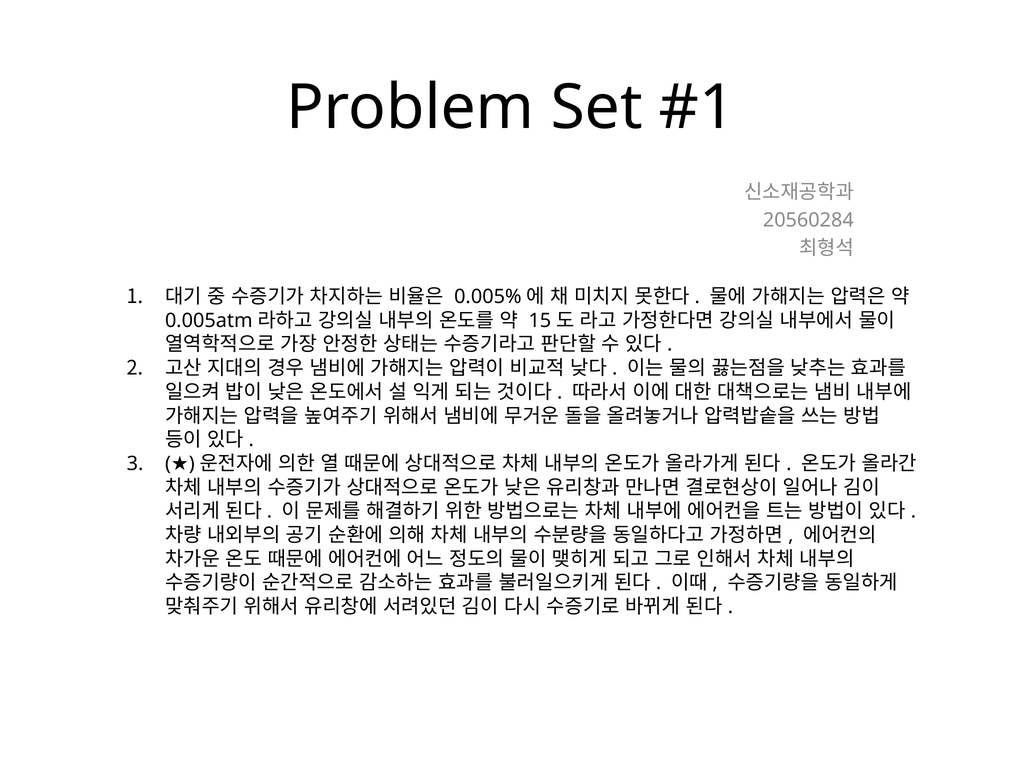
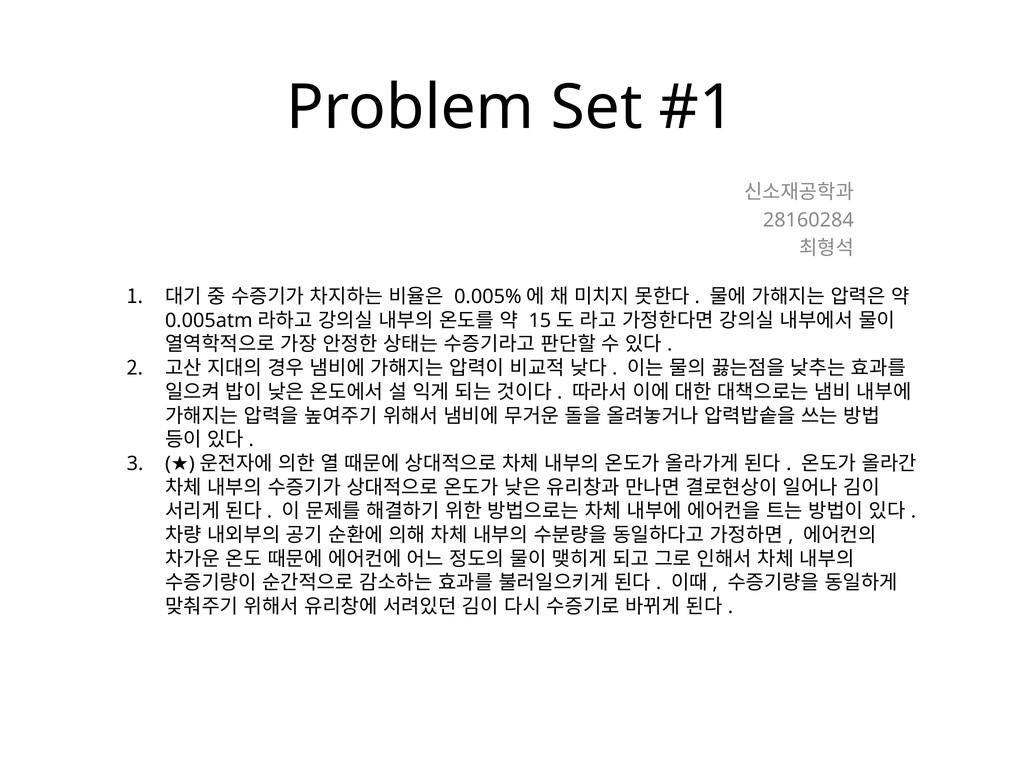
20560284: 20560284 -> 28160284
